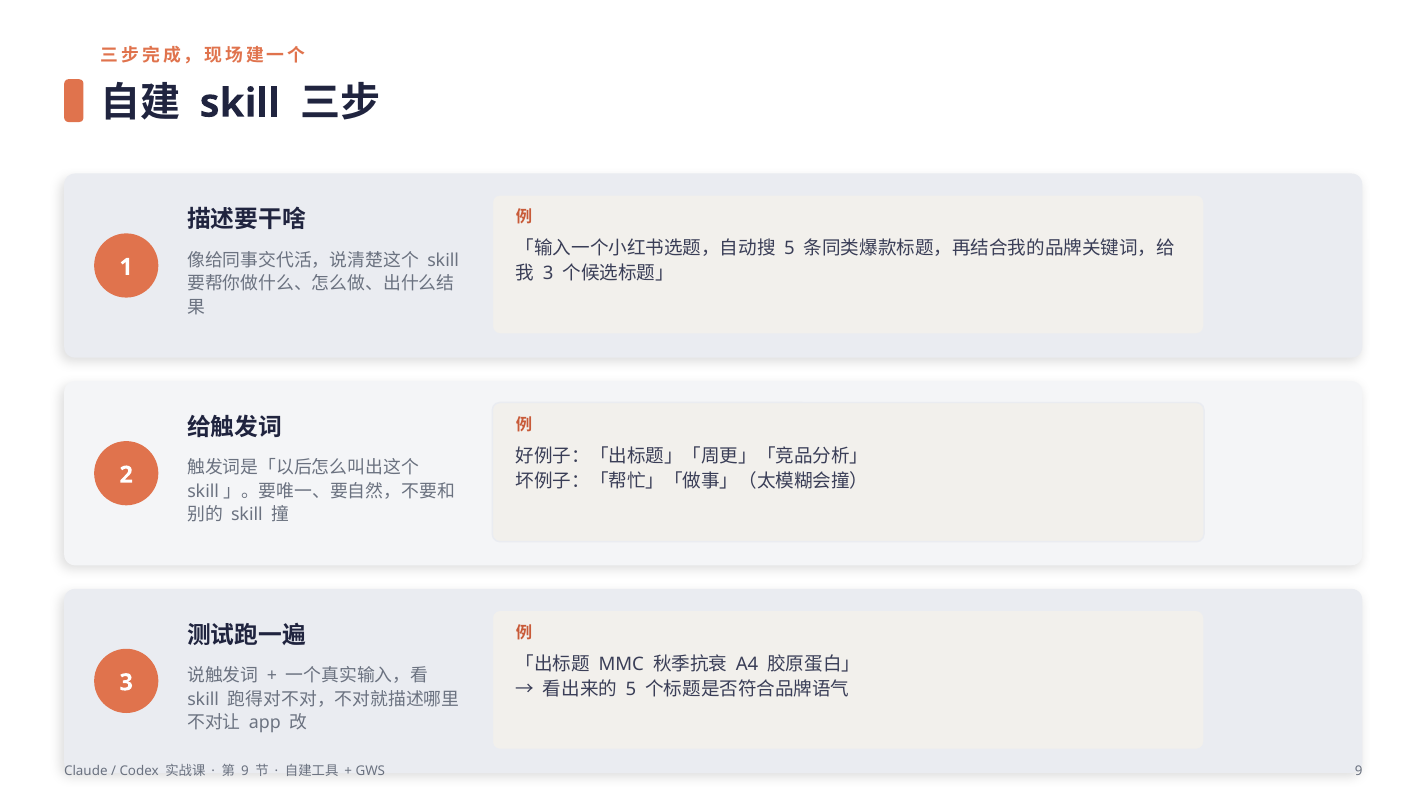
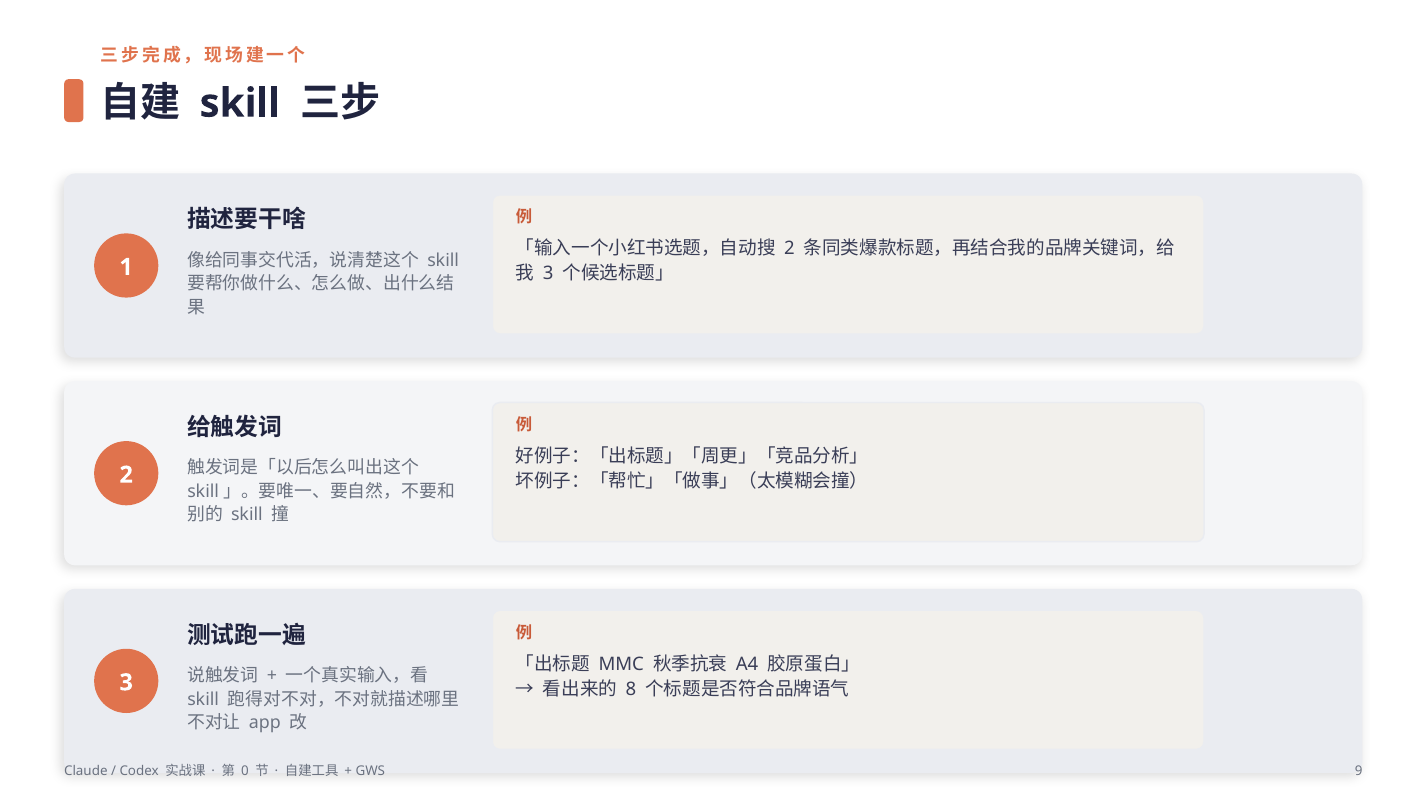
5 at (789, 248): 5 -> 2
5 at (631, 689): 5 -> 8
9 at (245, 770): 9 -> 0
